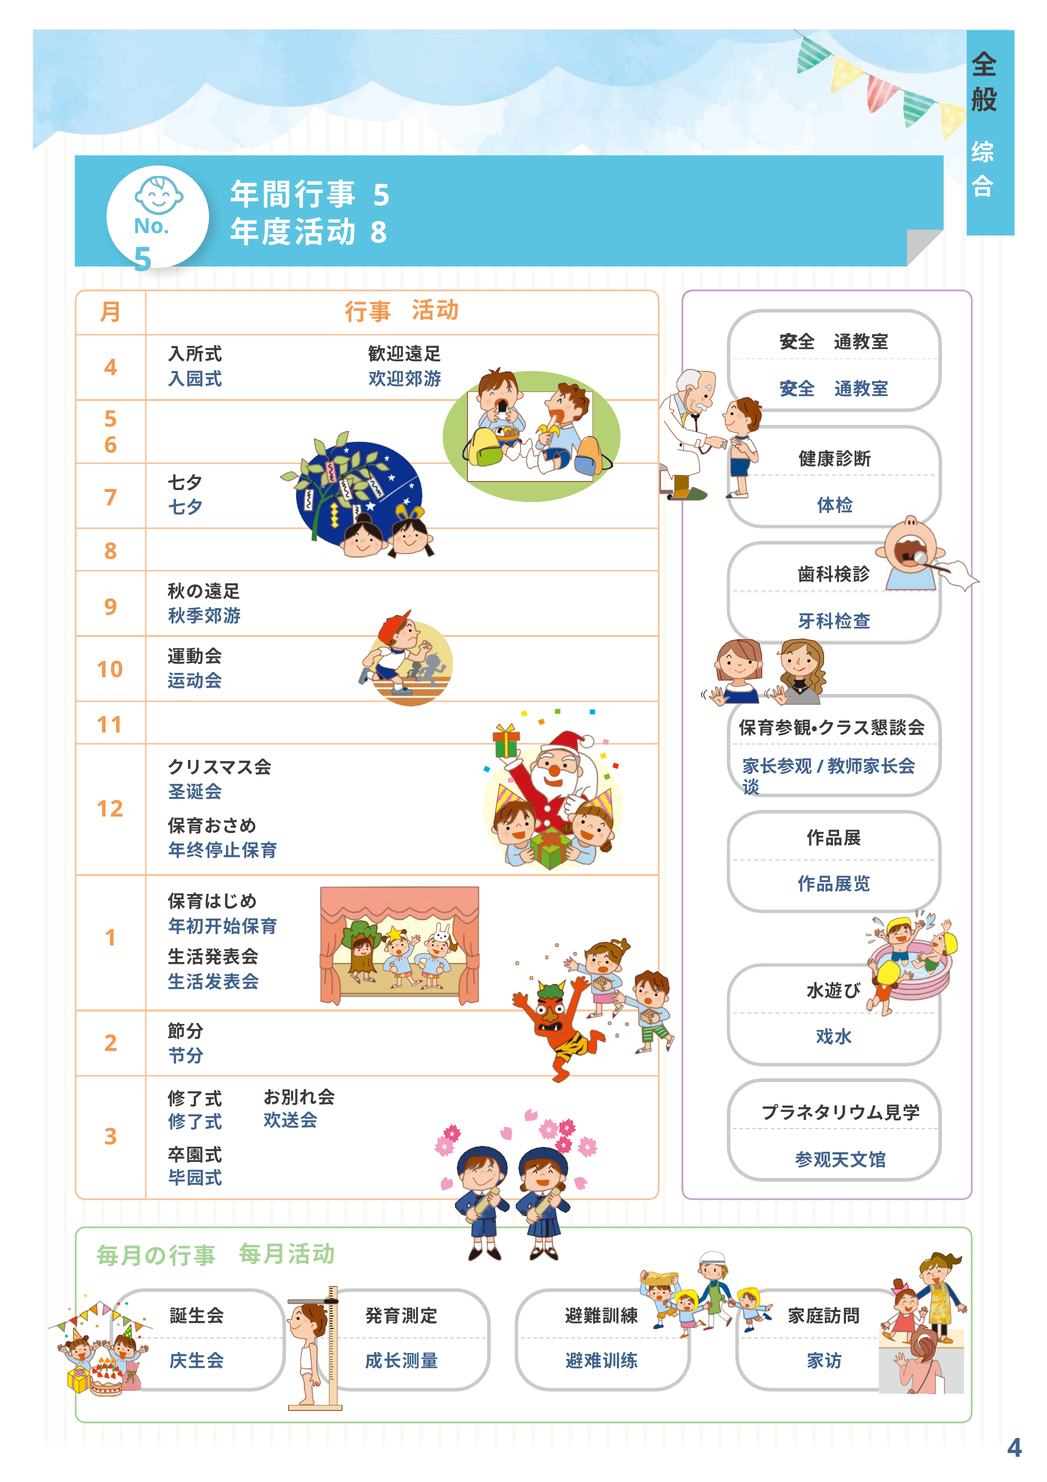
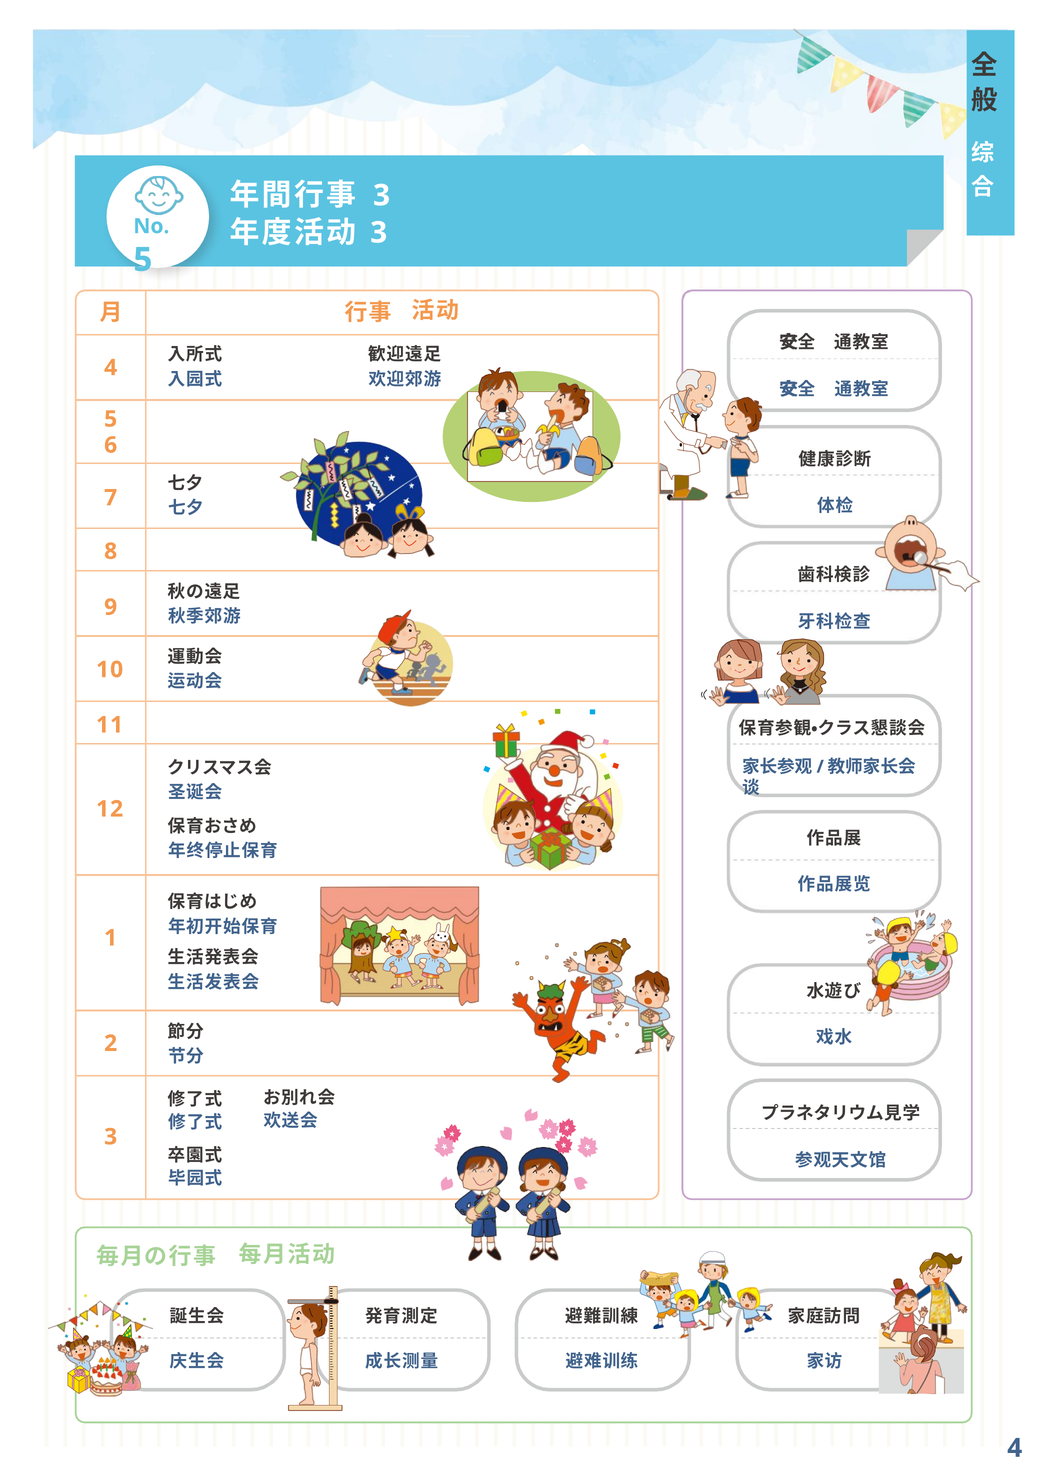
5 at (382, 195): 5 -> 3
8 at (379, 233): 8 -> 3
